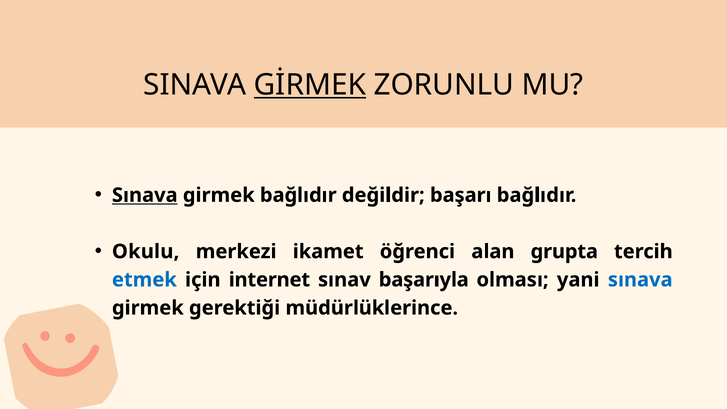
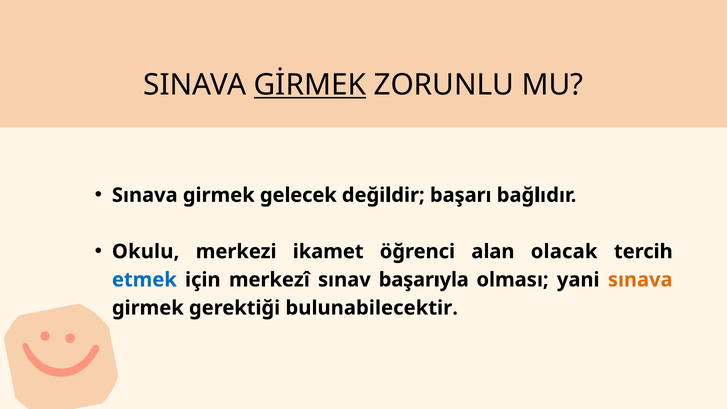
Sınava at (145, 195) underline: present -> none
girmek bağlıdır: bağlıdır -> gelecek
grupta: grupta -> olacak
internet: internet -> merkezî
sınava at (640, 280) colour: blue -> orange
müdürlüklerince: müdürlüklerince -> bulunabilecektir
